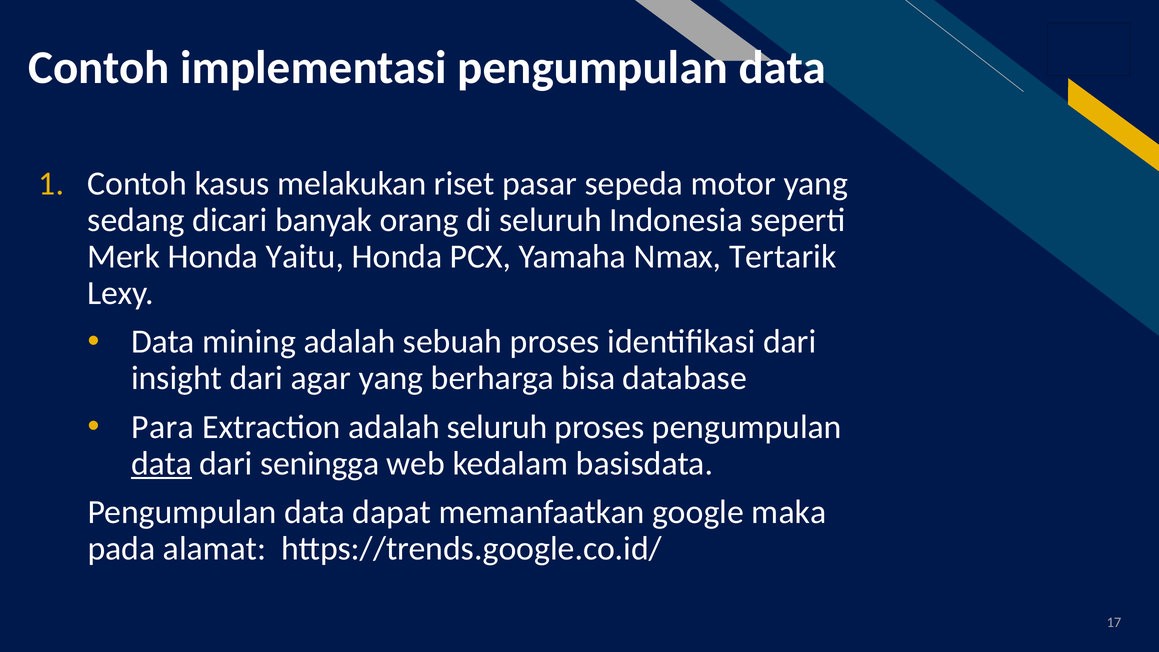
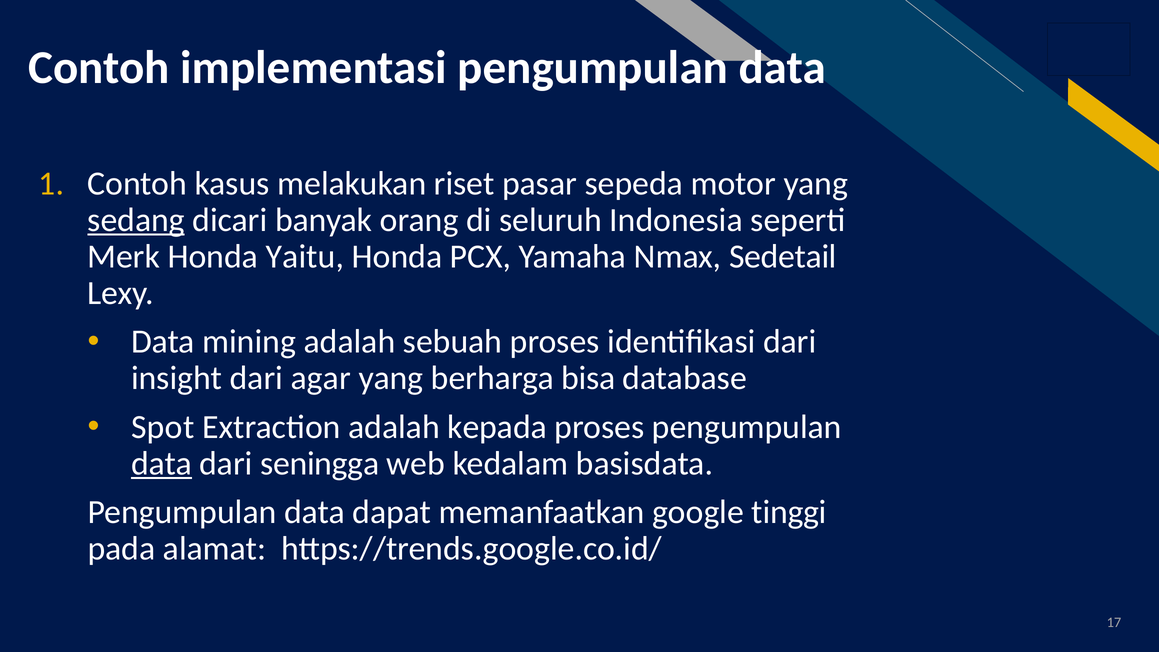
sedang underline: none -> present
Tertarik: Tertarik -> Sedetail
Para: Para -> Spot
adalah seluruh: seluruh -> kepada
maka: maka -> tinggi
